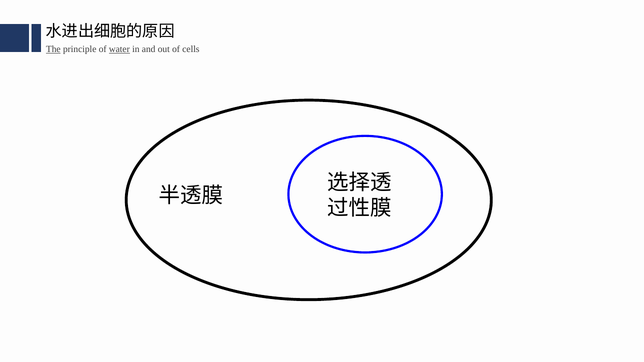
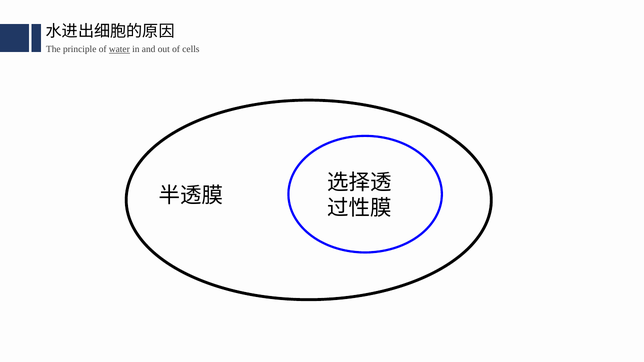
The underline: present -> none
